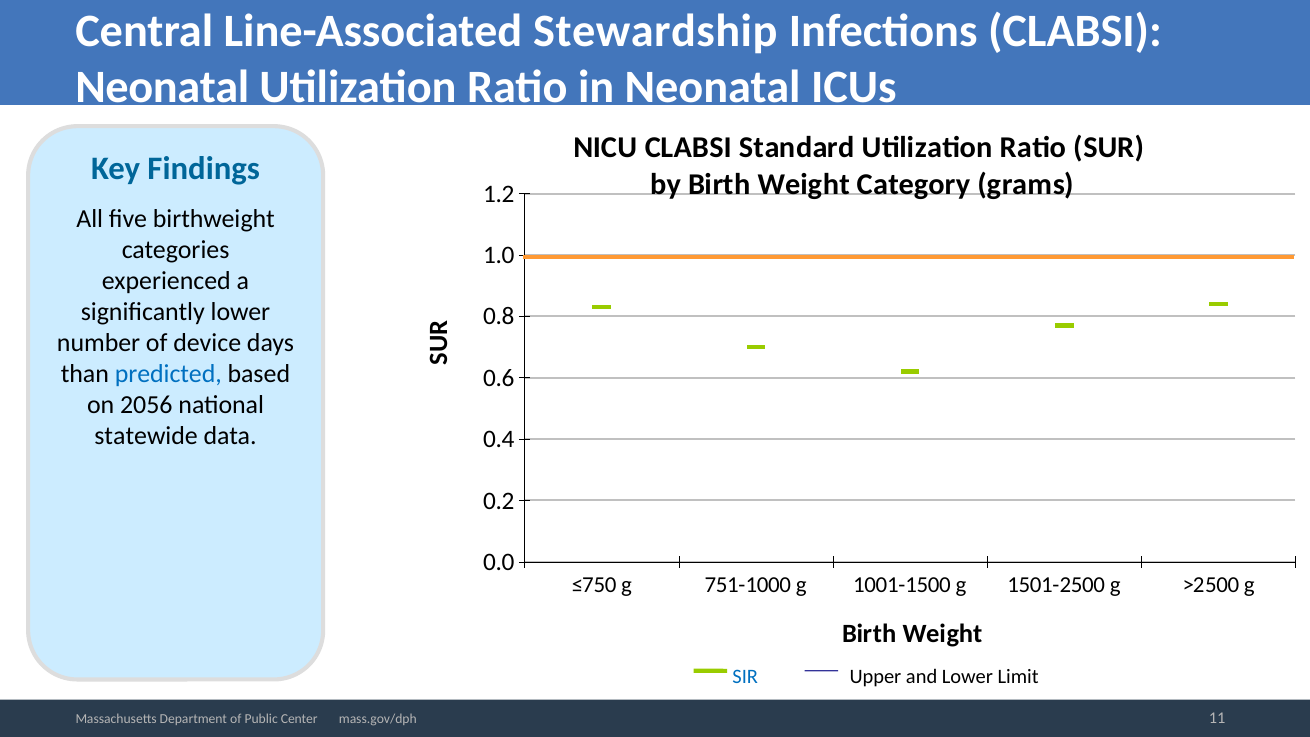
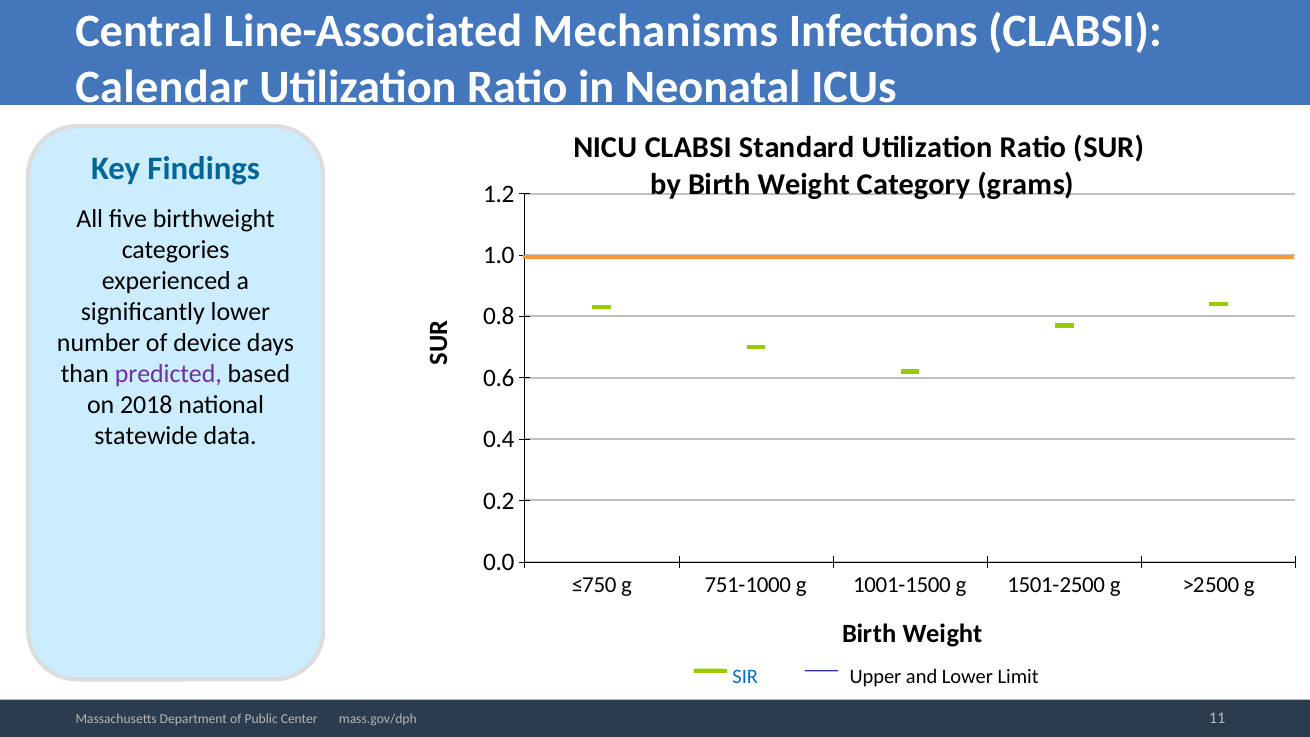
Stewardship: Stewardship -> Mechanisms
Neonatal at (162, 87): Neonatal -> Calendar
predicted colour: blue -> purple
2056: 2056 -> 2018
